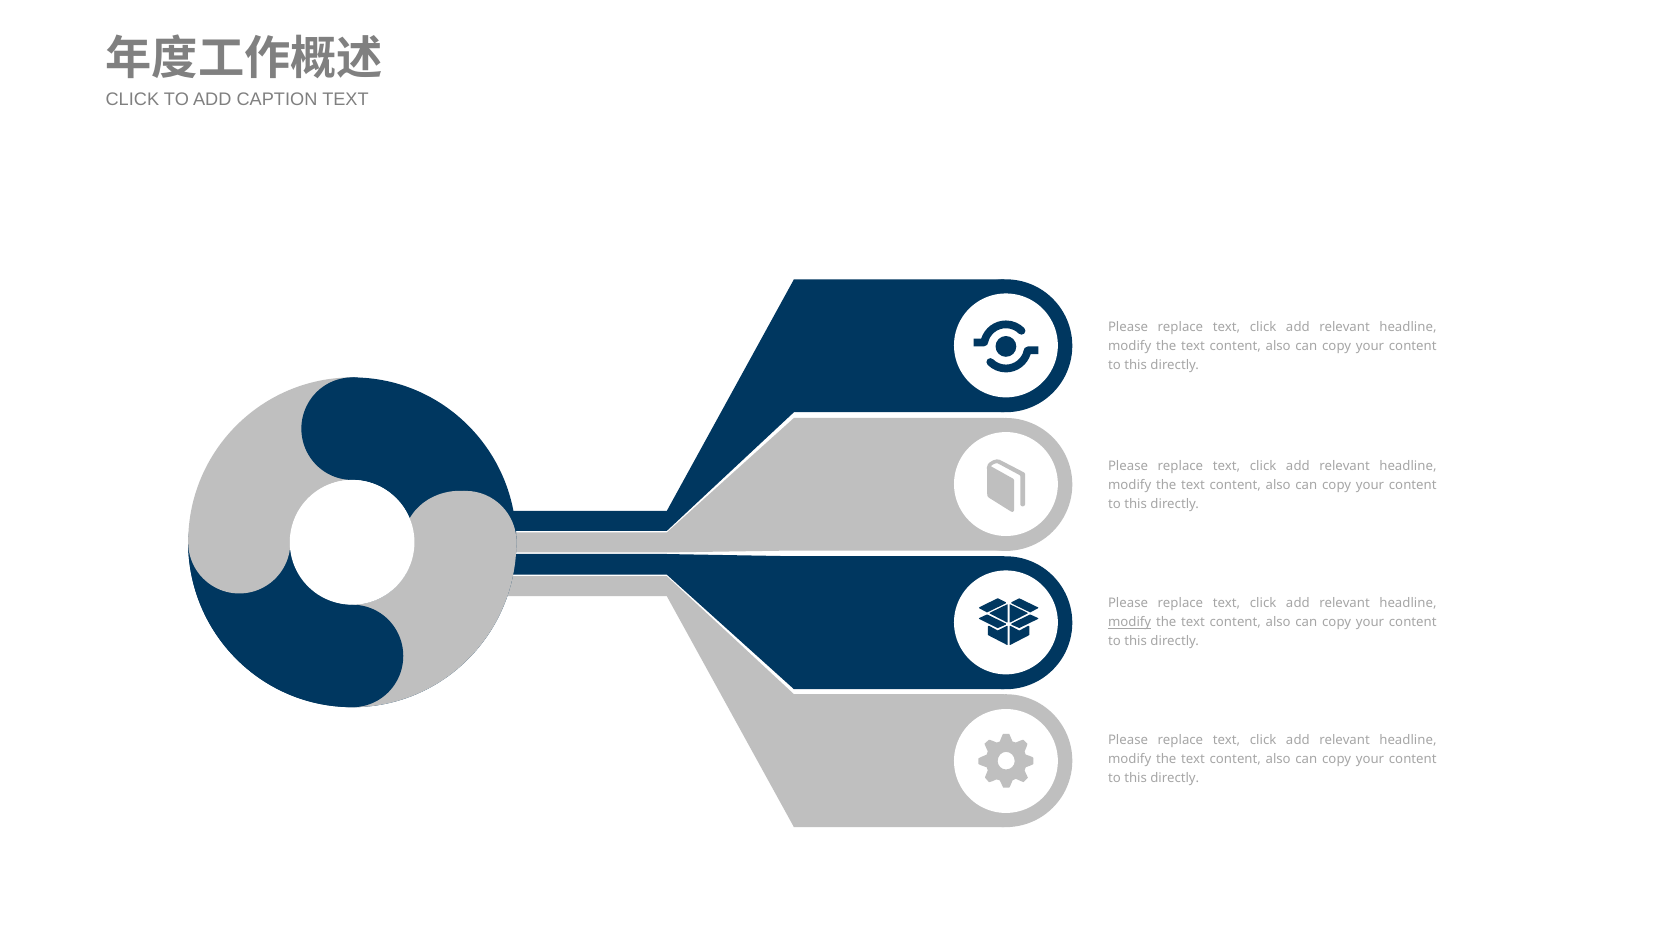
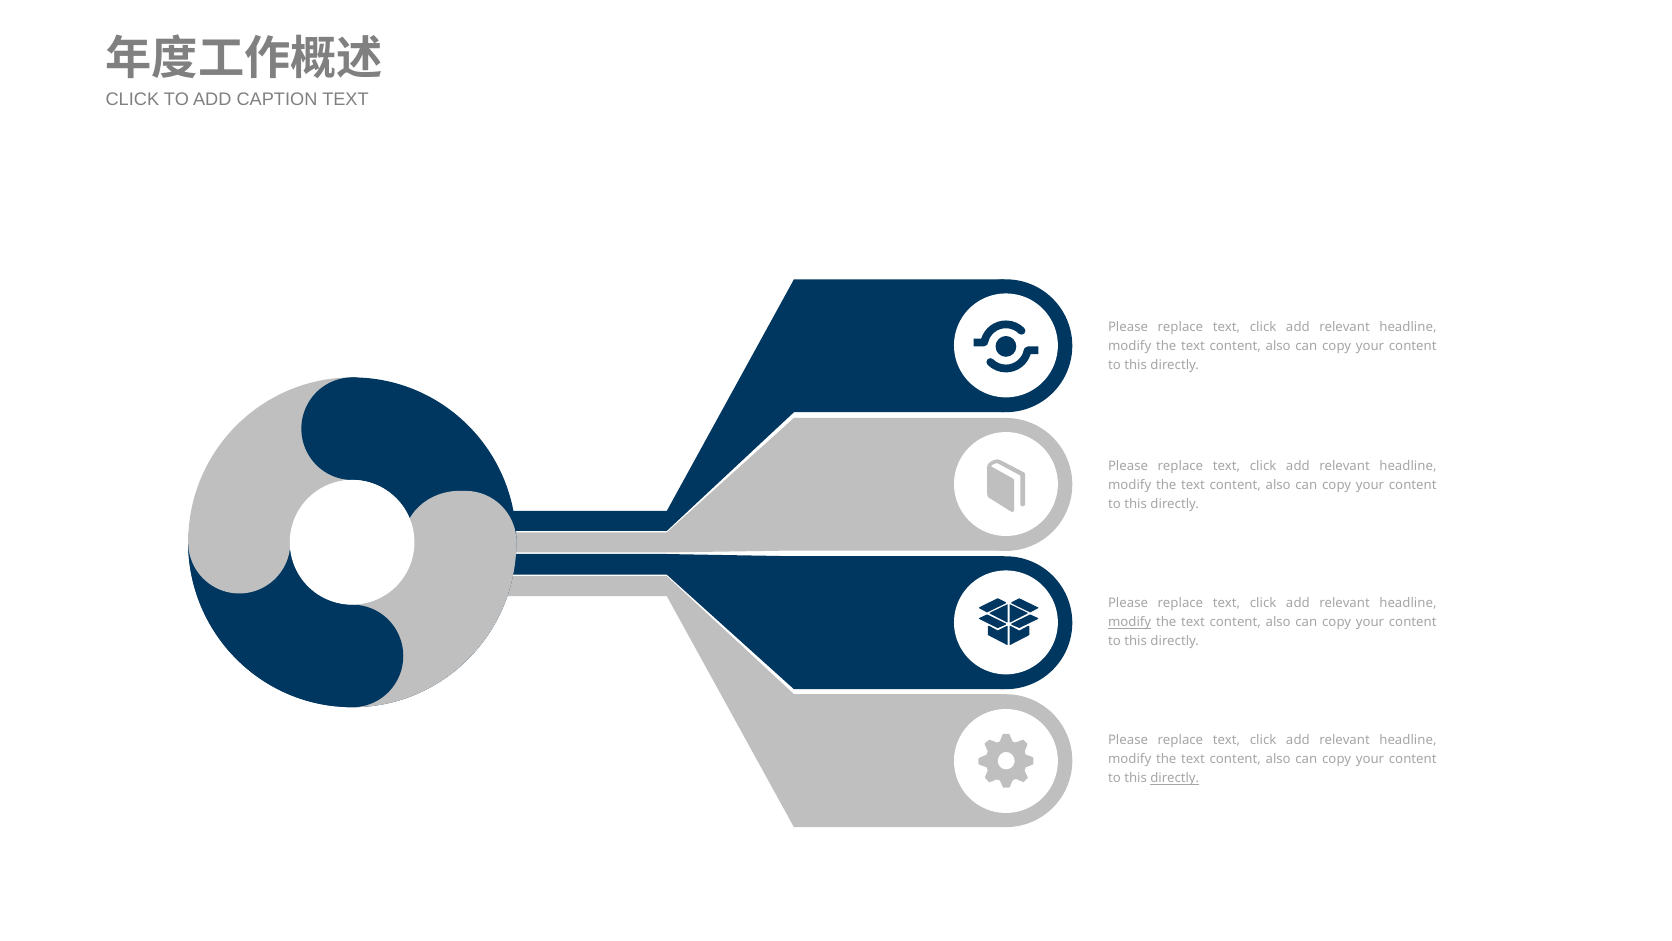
directly at (1175, 778) underline: none -> present
